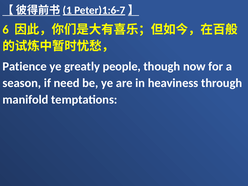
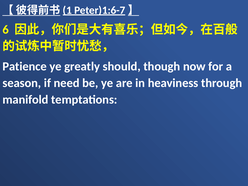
people: people -> should
